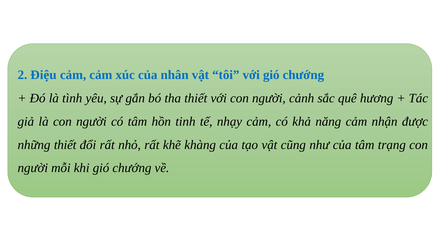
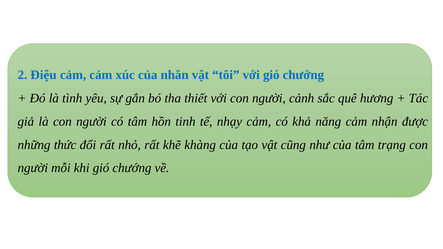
những thiết: thiết -> thức
